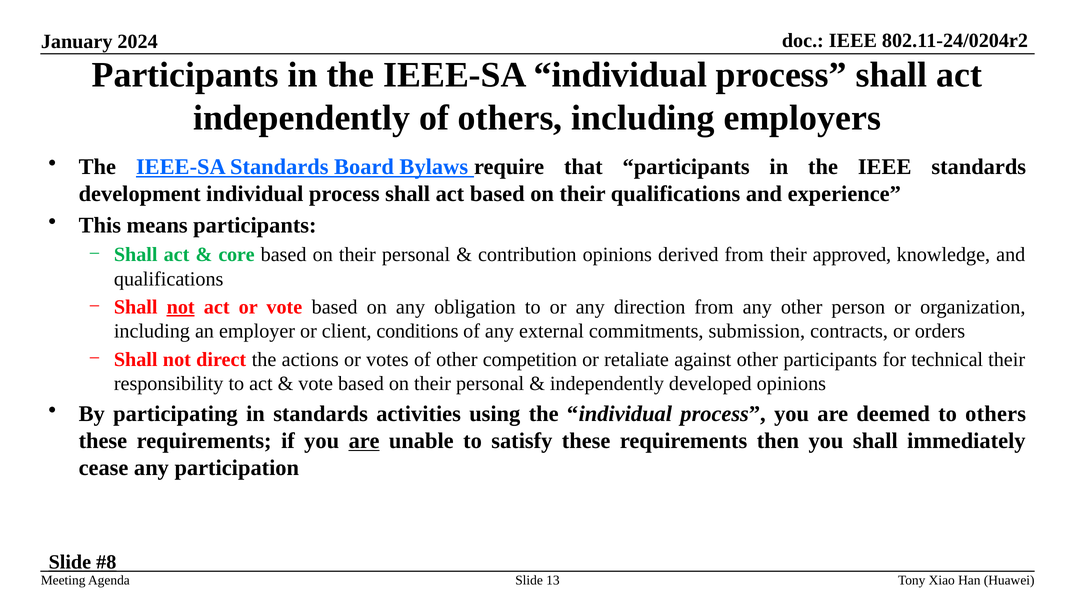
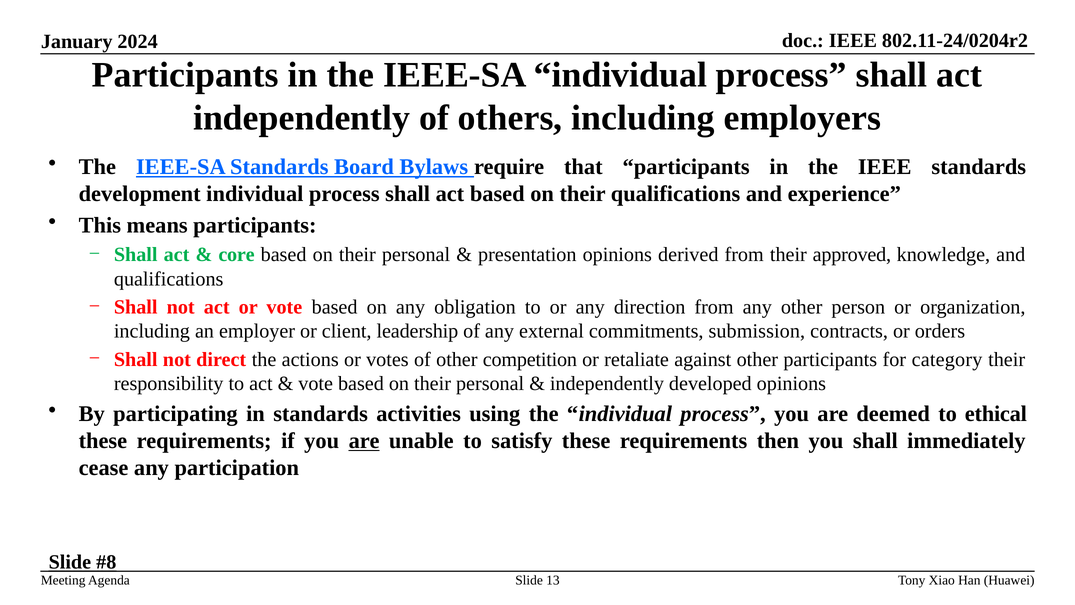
contribution: contribution -> presentation
not at (181, 307) underline: present -> none
conditions: conditions -> leadership
technical: technical -> category
to others: others -> ethical
